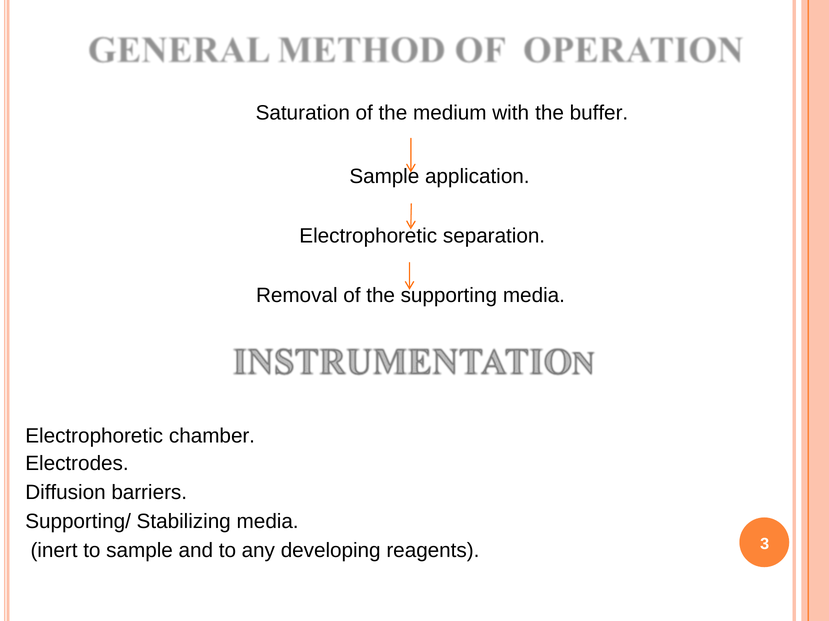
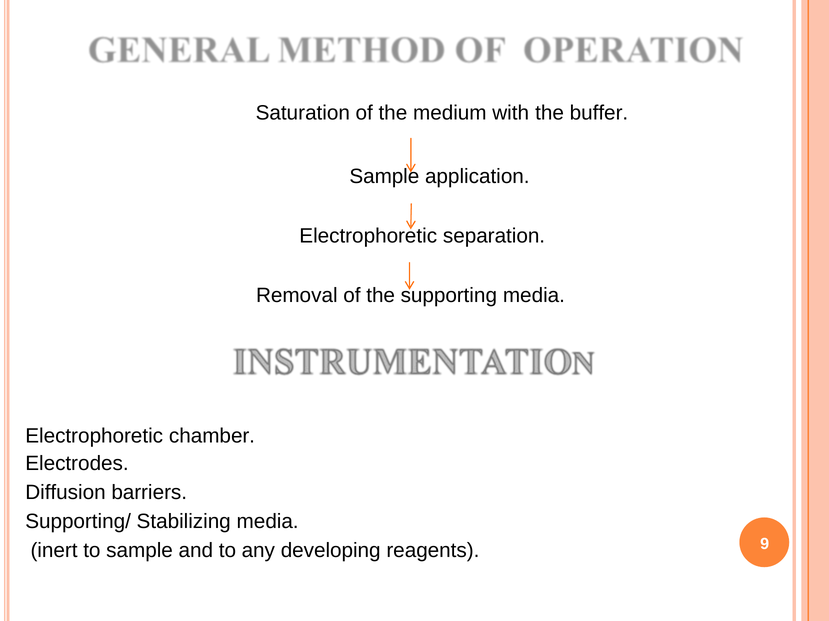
3: 3 -> 9
